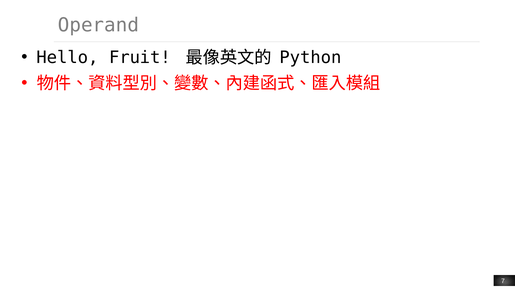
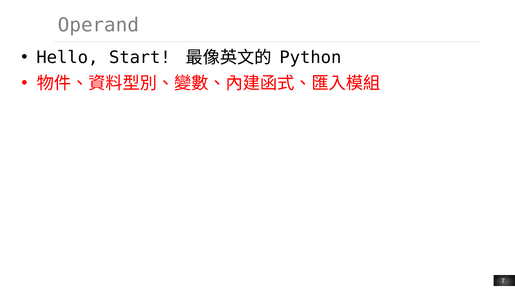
Fruit: Fruit -> Start
